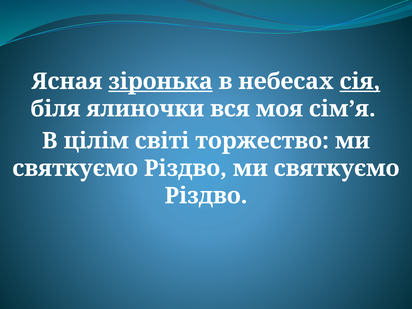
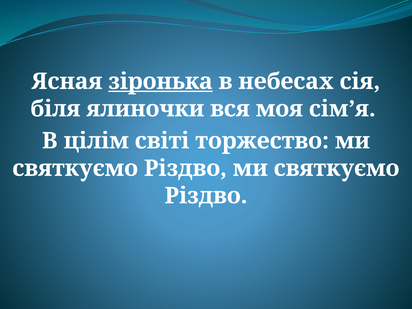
сія underline: present -> none
